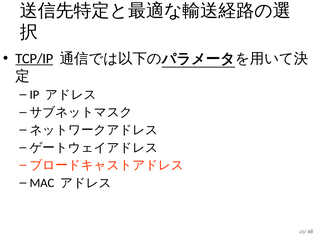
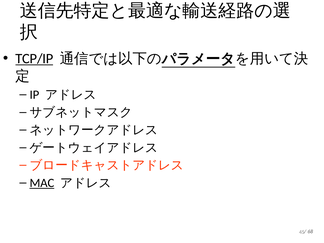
MAC underline: none -> present
